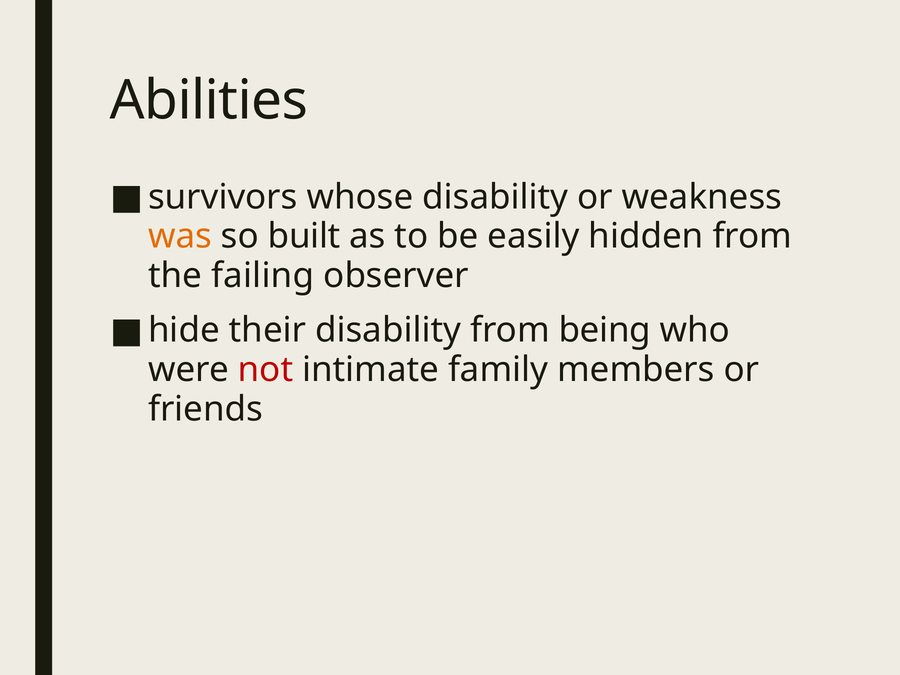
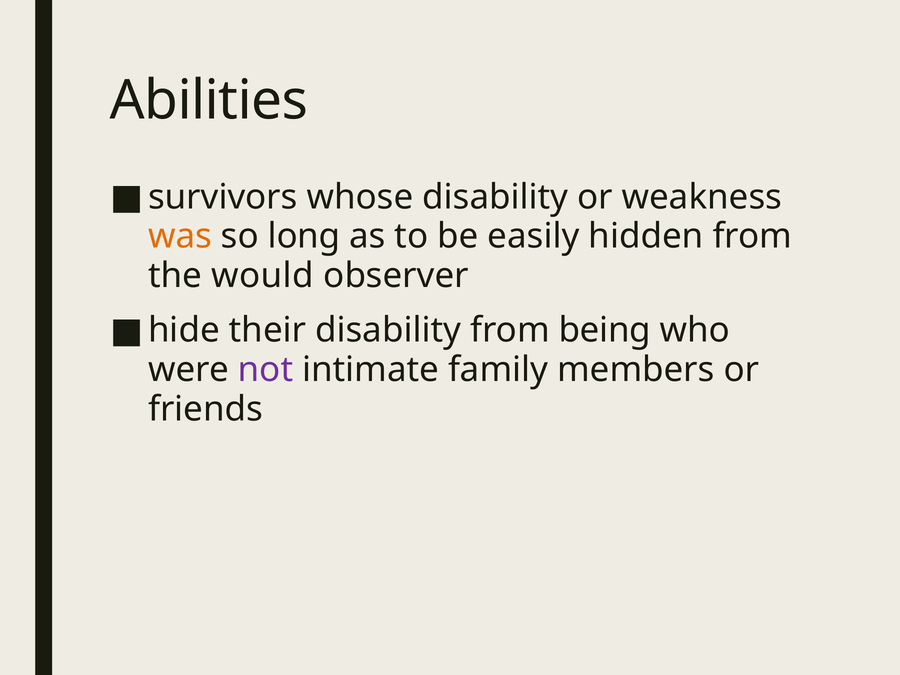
built: built -> long
failing: failing -> would
not colour: red -> purple
